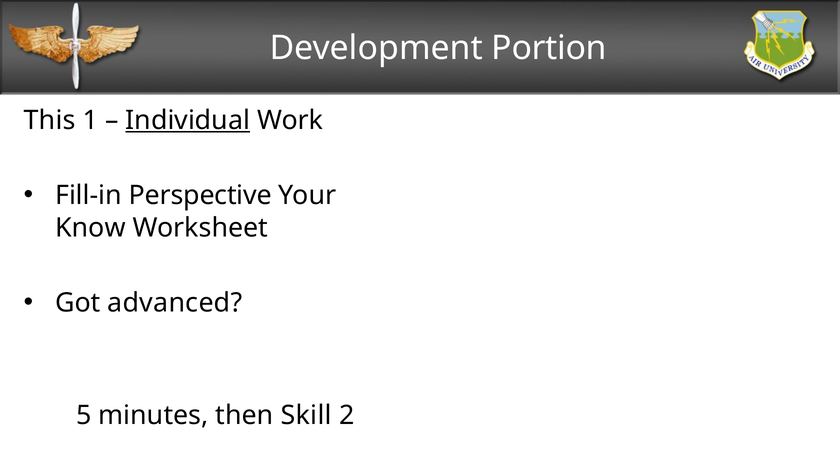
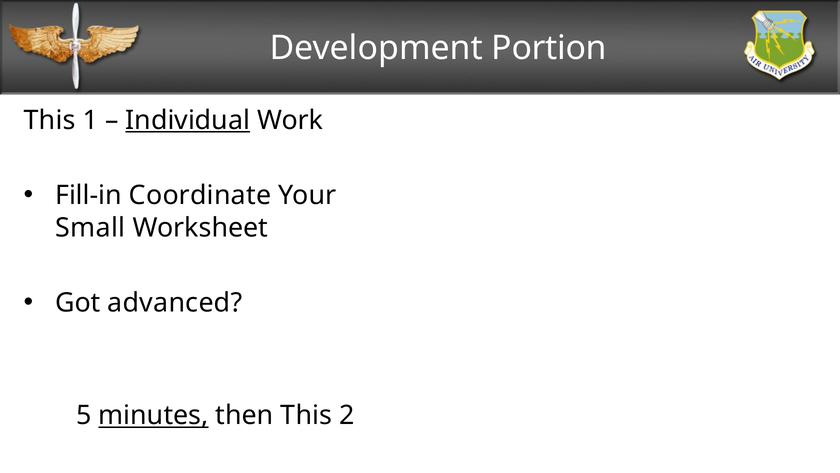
Perspective: Perspective -> Coordinate
Know: Know -> Small
minutes underline: none -> present
then Skill: Skill -> This
